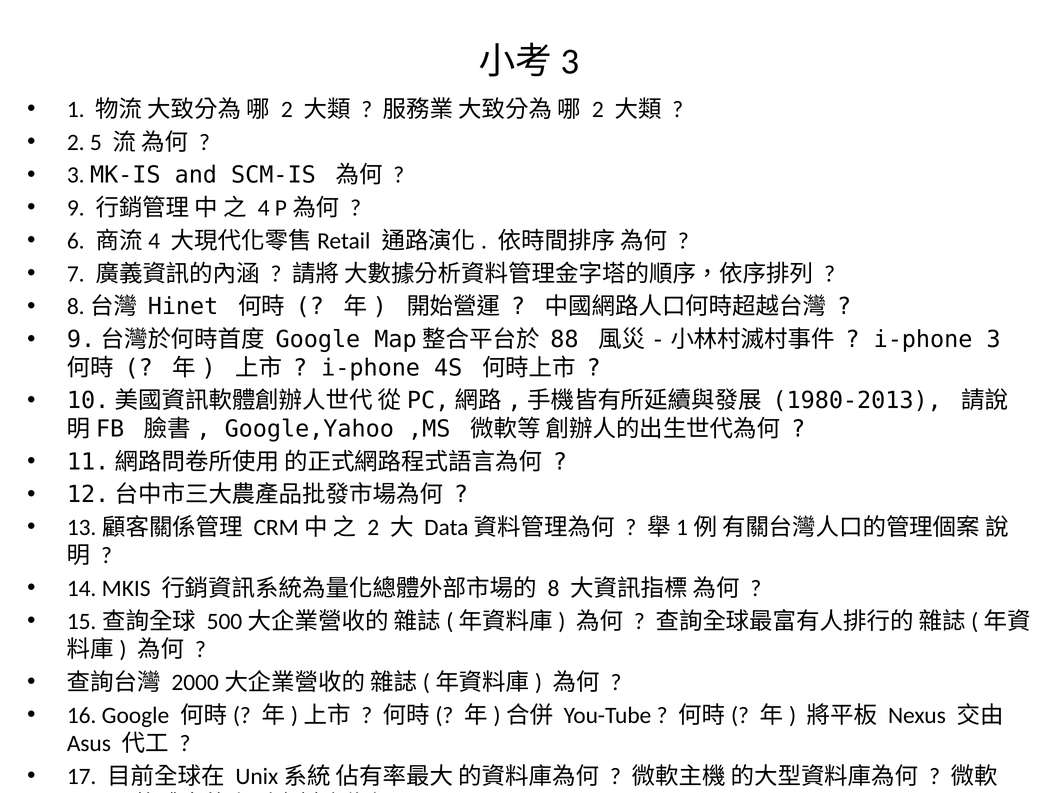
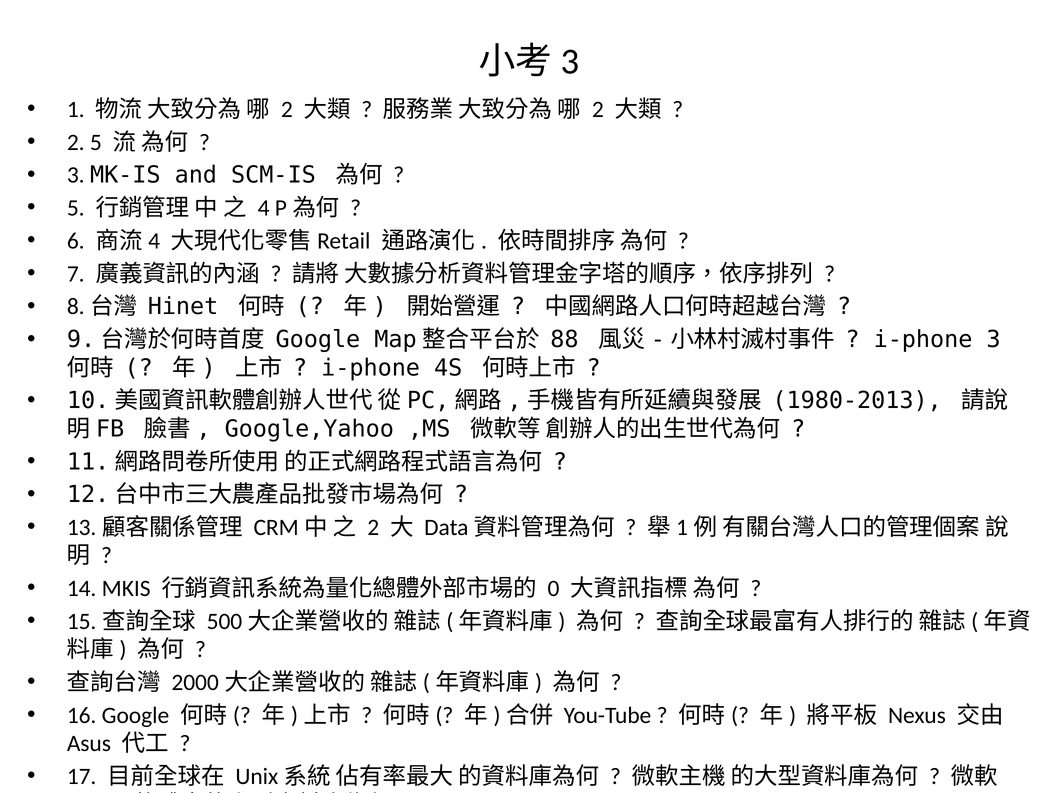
9 at (76, 208): 9 -> 5
8: 8 -> 0
